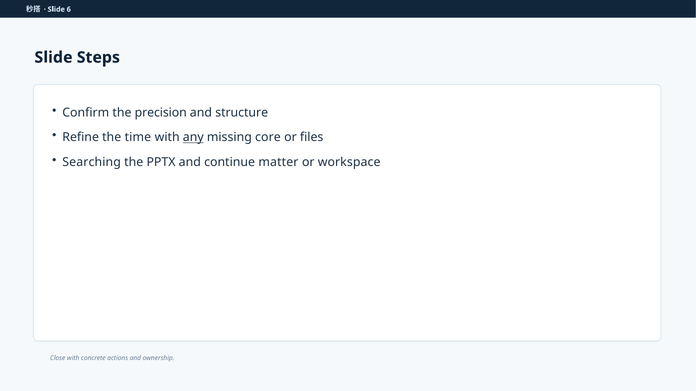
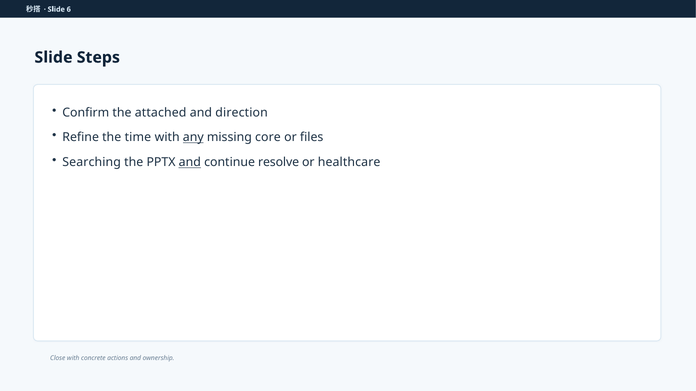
precision: precision -> attached
structure: structure -> direction
and at (190, 163) underline: none -> present
matter: matter -> resolve
workspace: workspace -> healthcare
